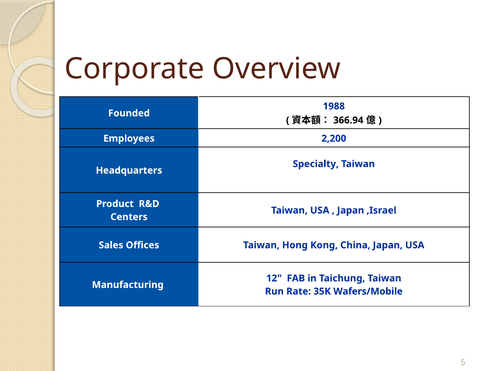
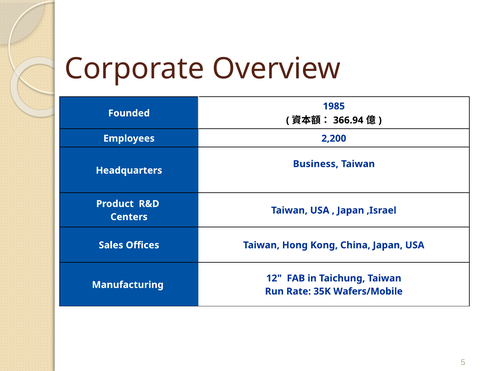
1988: 1988 -> 1985
Specialty: Specialty -> Business
